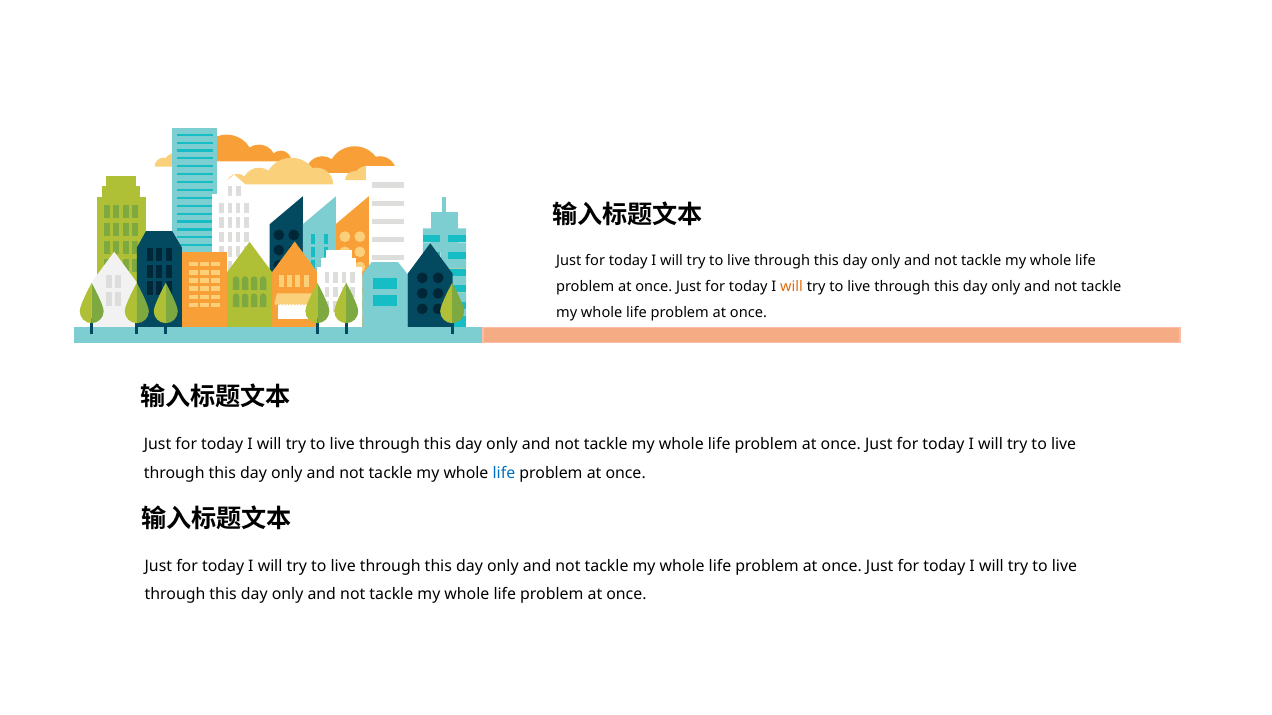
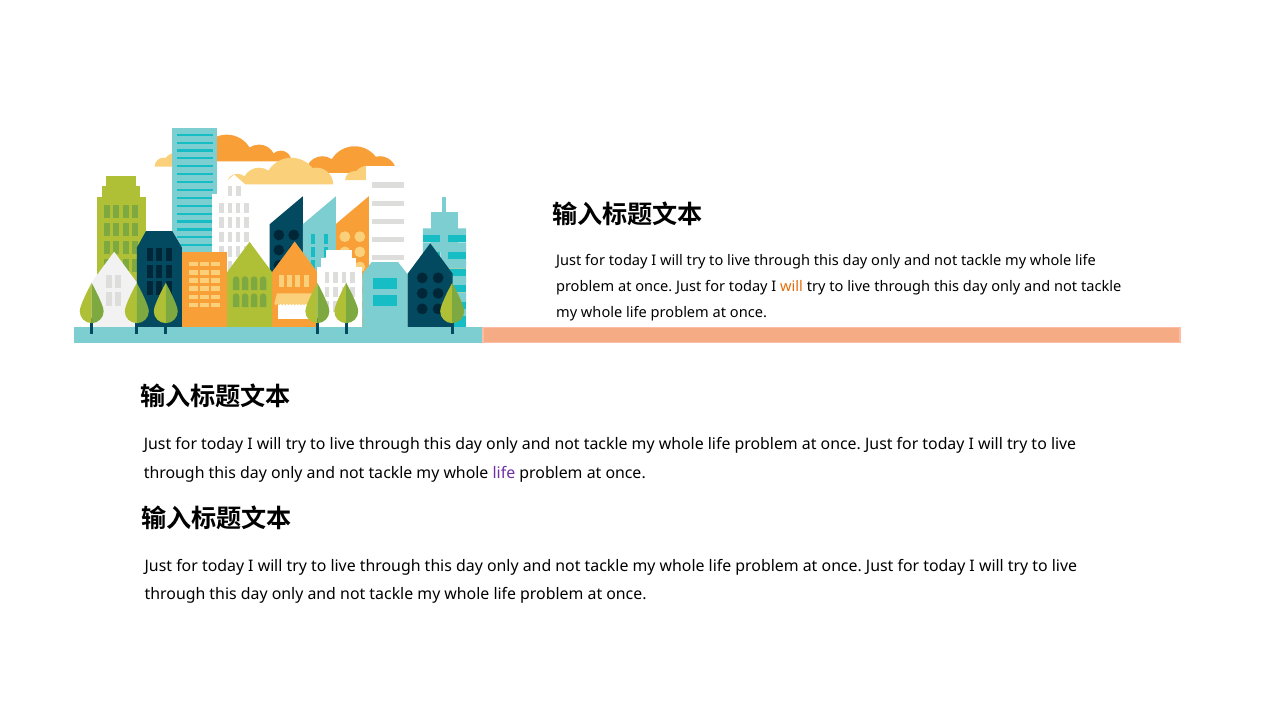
life at (504, 473) colour: blue -> purple
